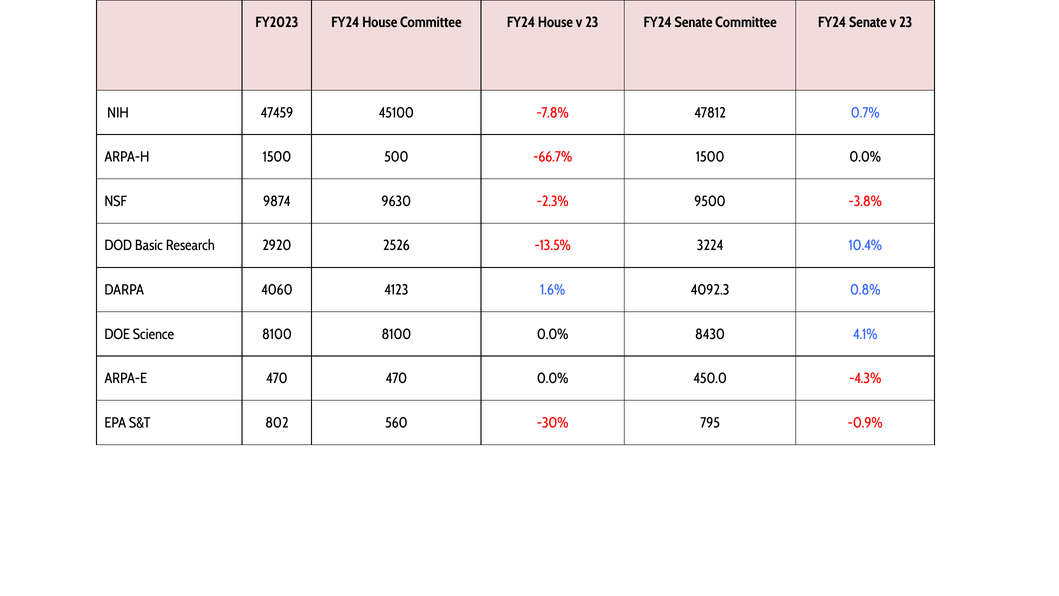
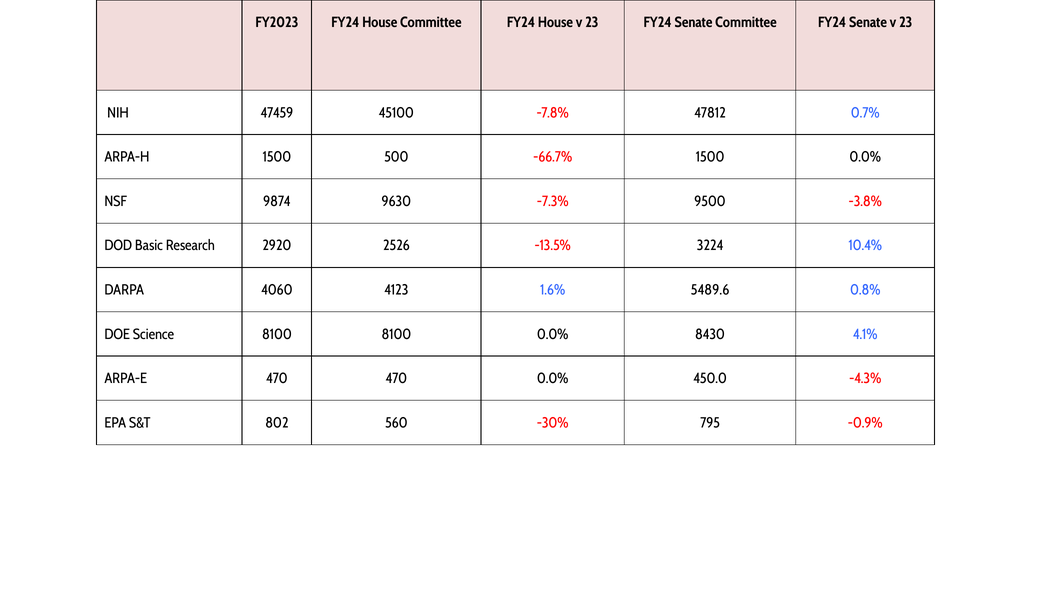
-2.3%: -2.3% -> -7.3%
4092.3: 4092.3 -> 5489.6
